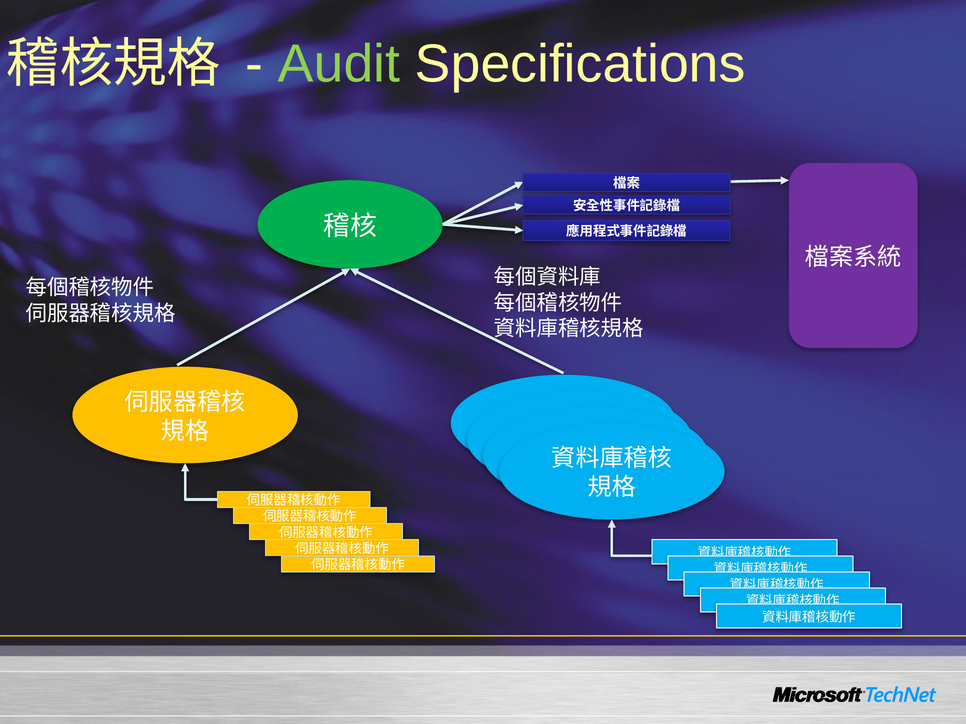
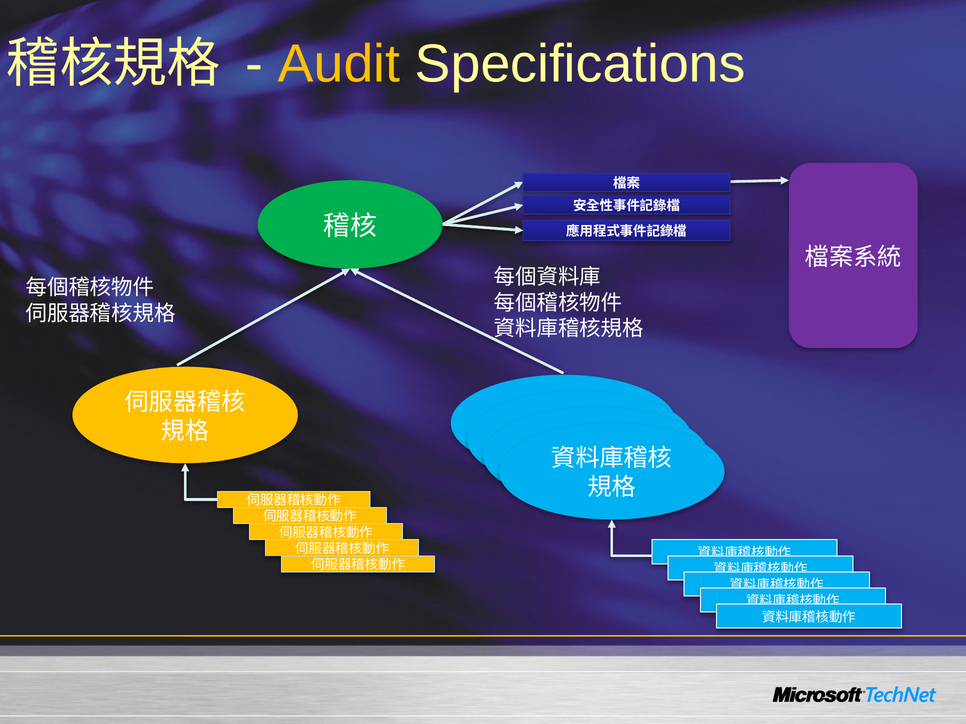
Audit at (339, 64) colour: light green -> yellow
